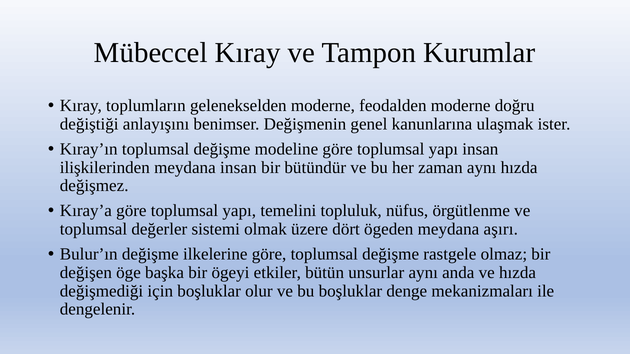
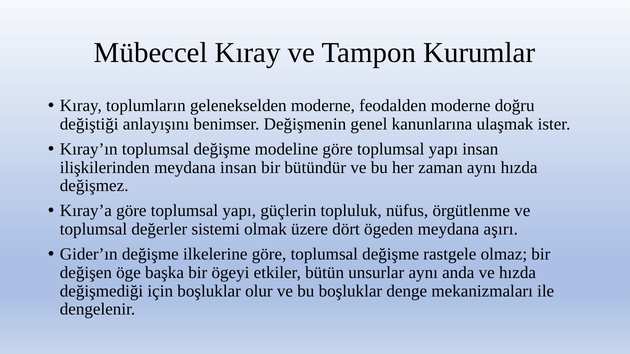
temelini: temelini -> güçlerin
Bulur’ın: Bulur’ın -> Gider’ın
